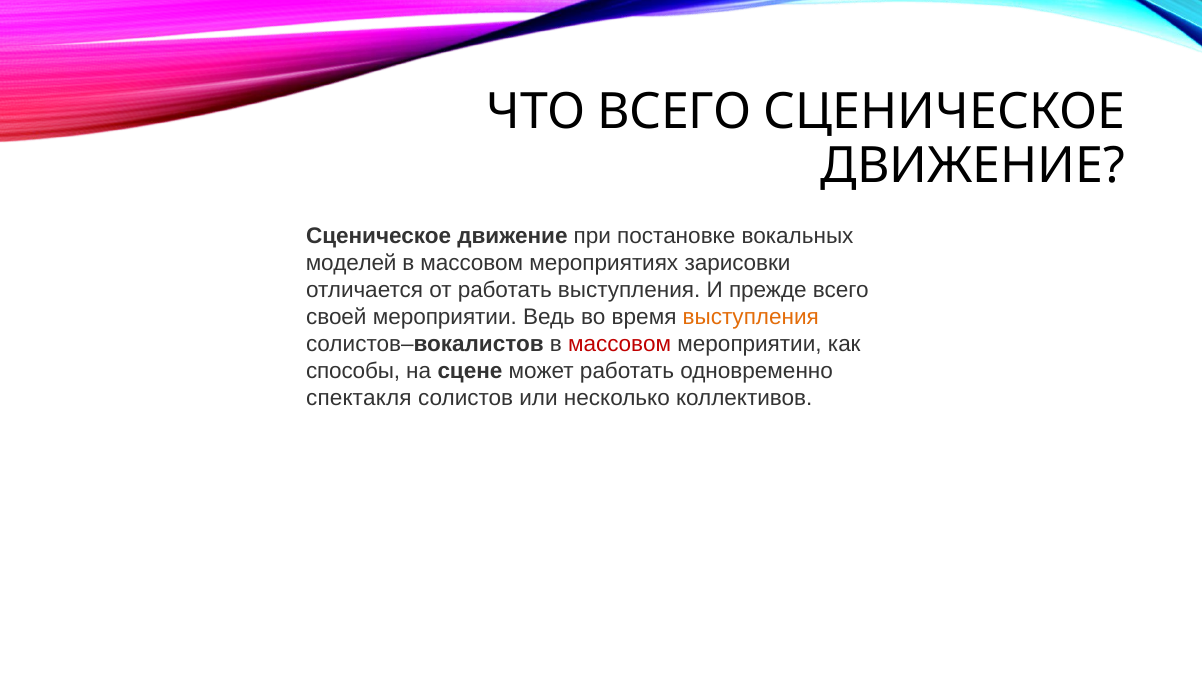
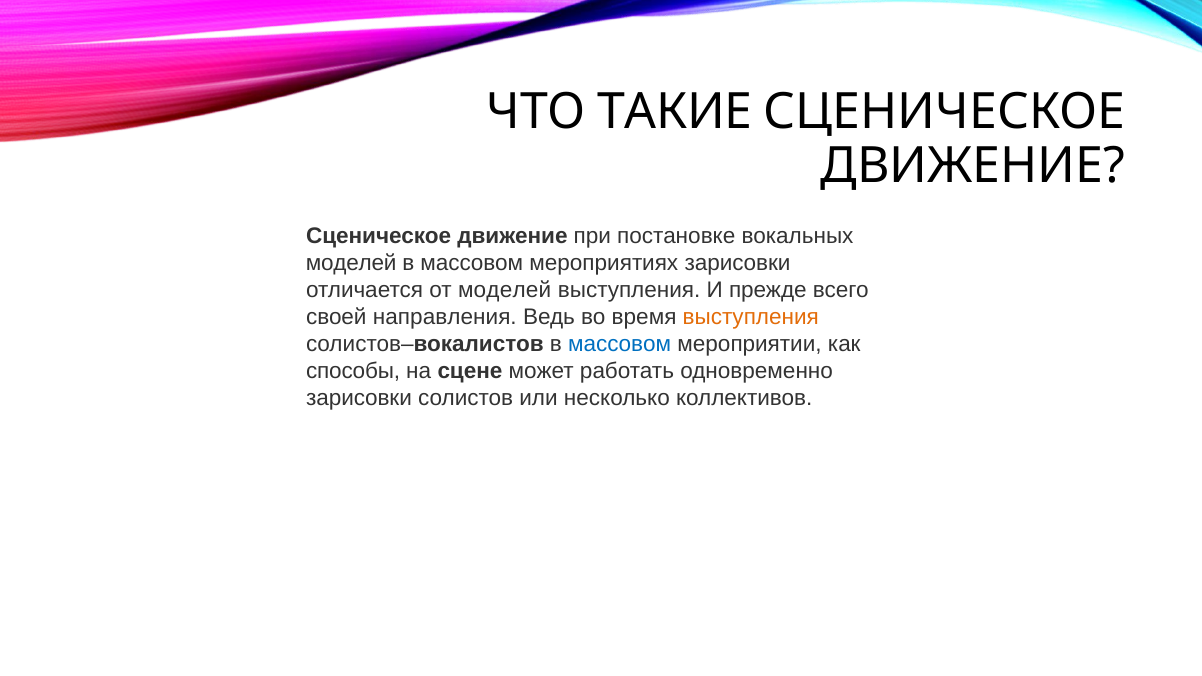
ЧТО ВСЕГО: ВСЕГО -> ТАКИЕ
от работать: работать -> моделей
своей мероприятии: мероприятии -> направления
массовом at (620, 344) colour: red -> blue
спектакля at (359, 398): спектакля -> зарисовки
